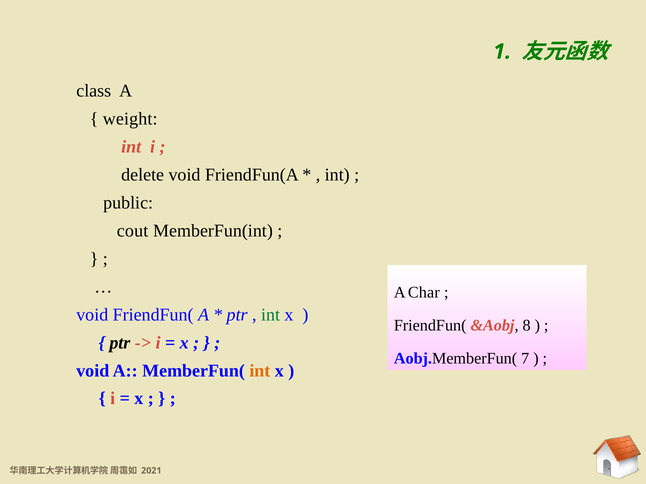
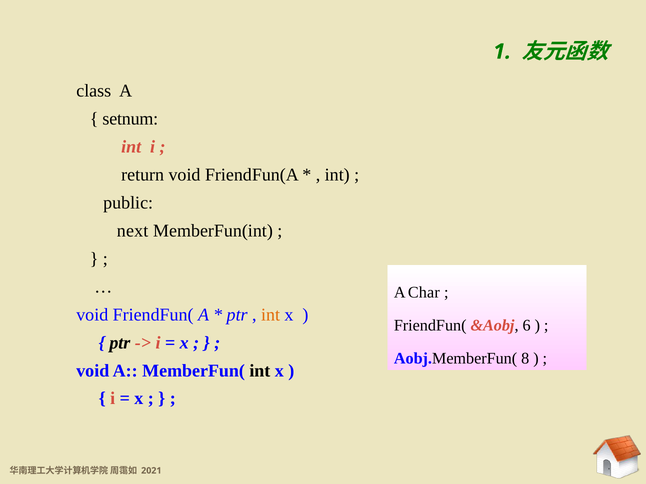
weight: weight -> setnum
delete: delete -> return
cout: cout -> next
int at (271, 315) colour: green -> orange
8: 8 -> 6
7: 7 -> 8
int at (260, 371) colour: orange -> black
